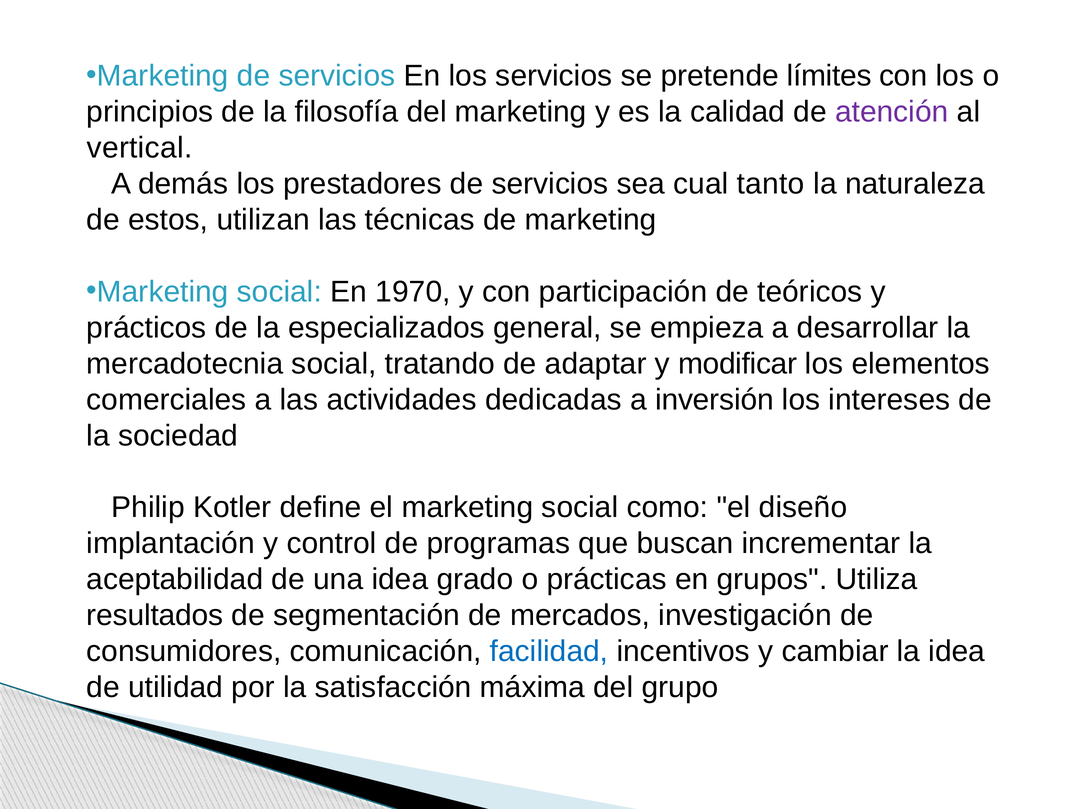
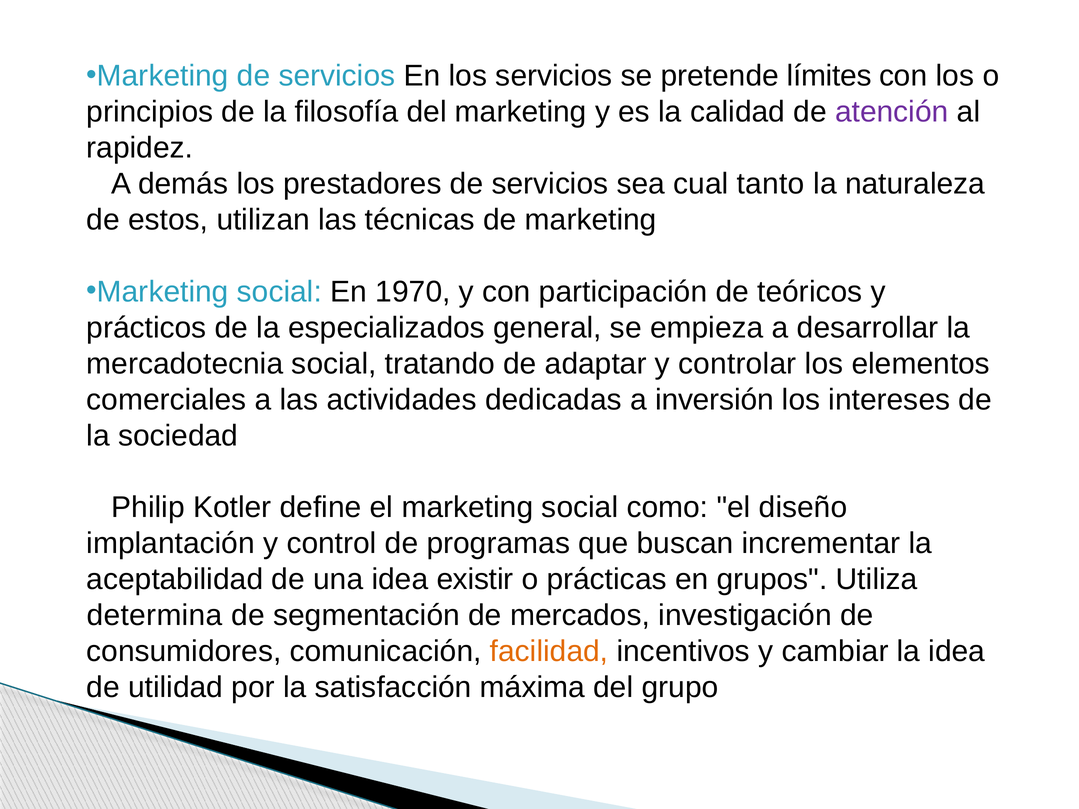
vertical: vertical -> rapidez
modificar: modificar -> controlar
grado: grado -> existir
resultados: resultados -> determina
facilidad colour: blue -> orange
